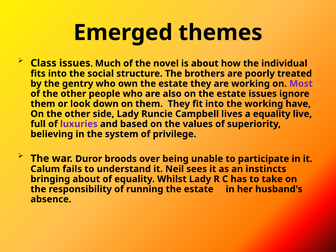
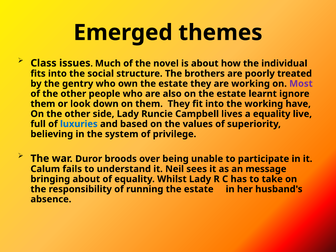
estate issues: issues -> learnt
luxuries colour: purple -> blue
instincts: instincts -> message
